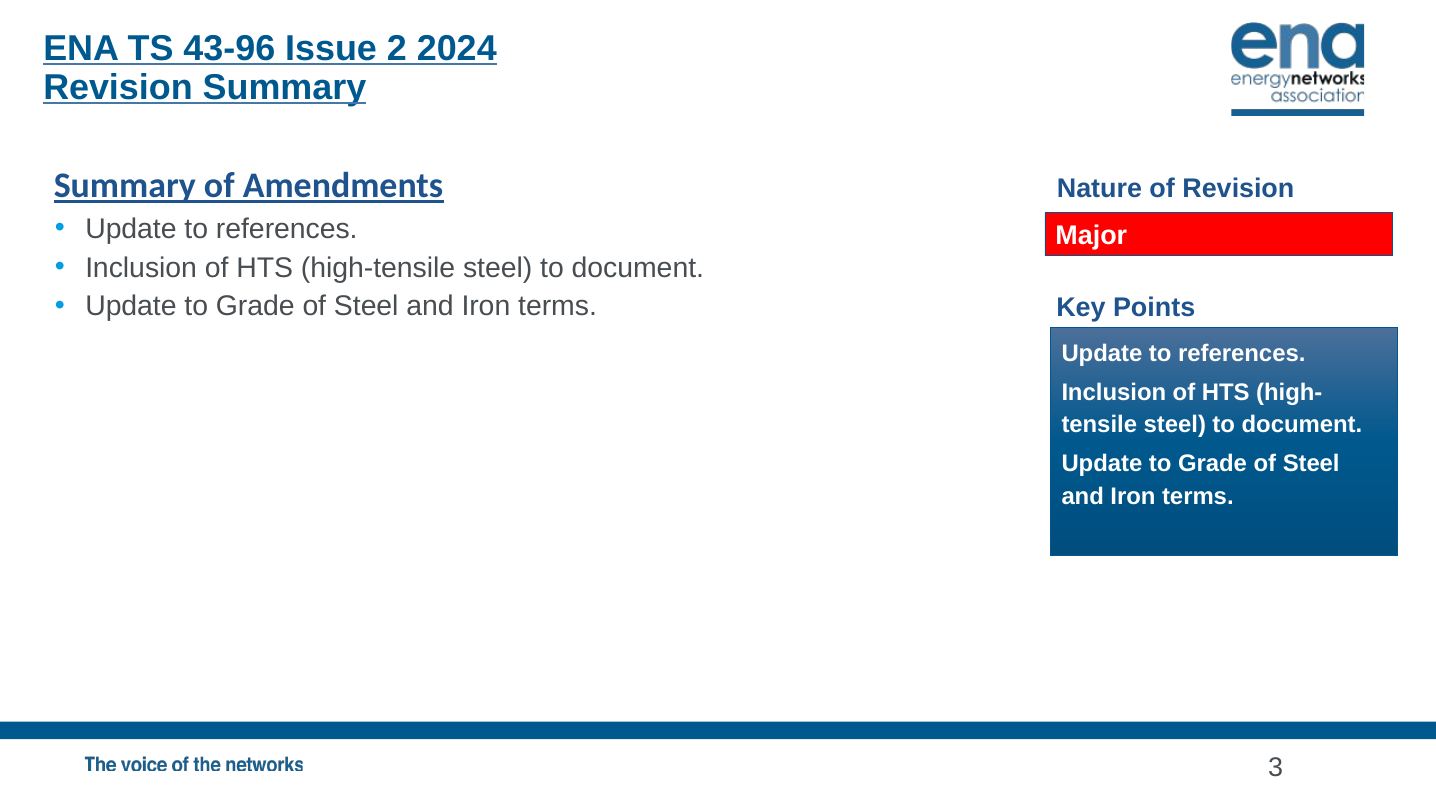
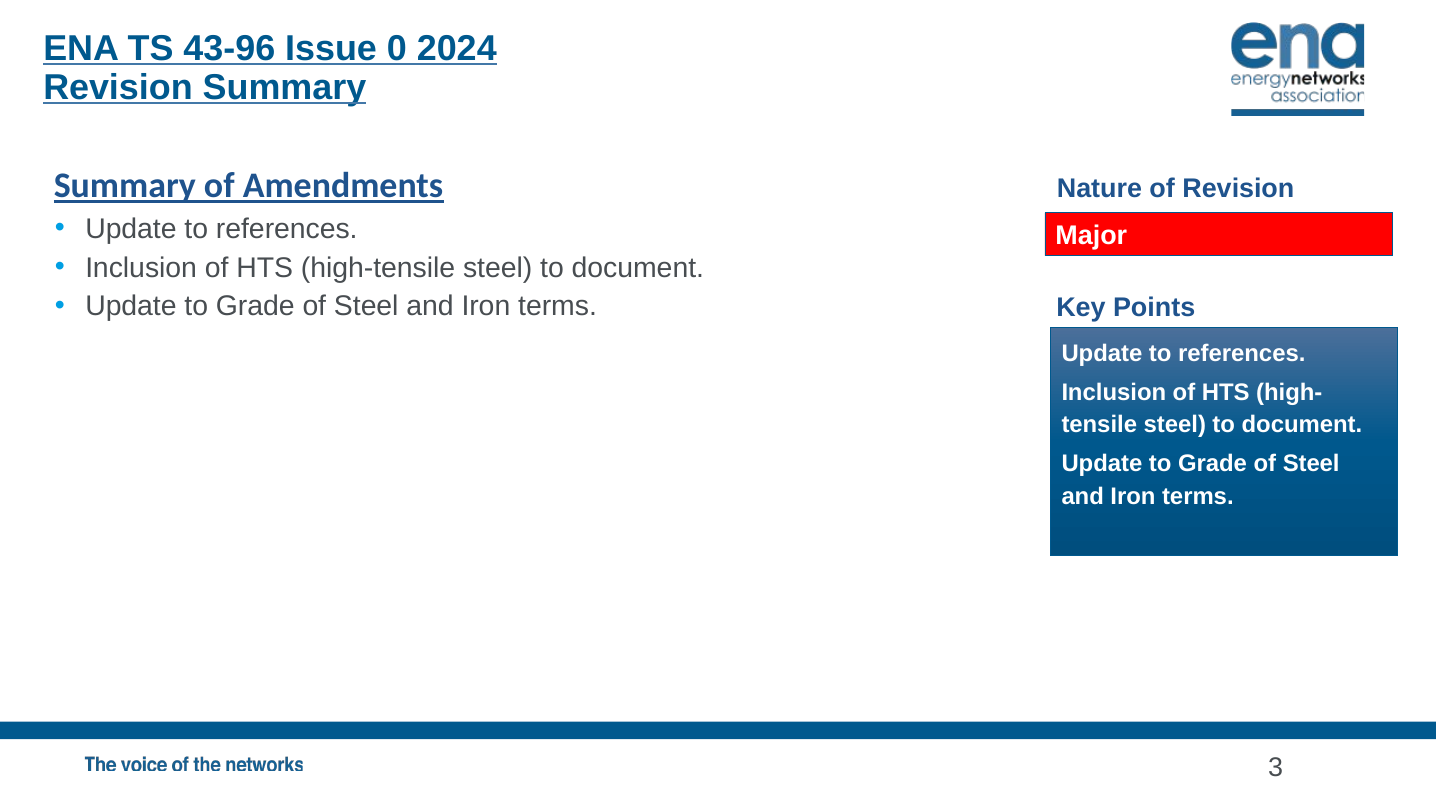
2: 2 -> 0
